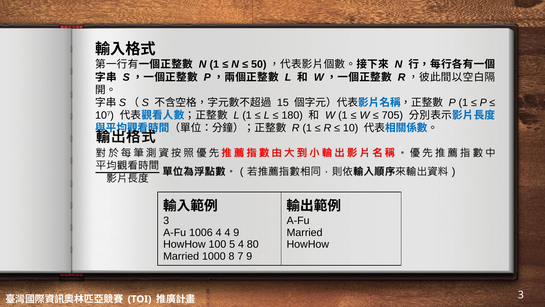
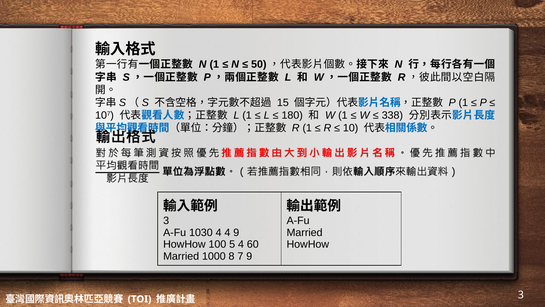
705: 705 -> 338
1006: 1006 -> 1030
80: 80 -> 60
